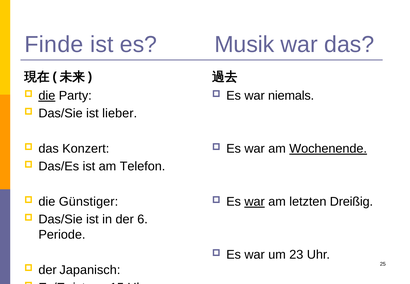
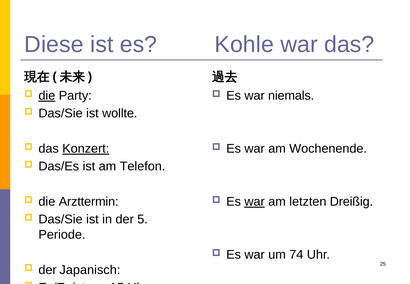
Finde: Finde -> Diese
Musik: Musik -> Kohle
lieber: lieber -> wollte
Konzert underline: none -> present
Wochenende underline: present -> none
Günstiger: Günstiger -> Arzttermin
6: 6 -> 5
23: 23 -> 74
